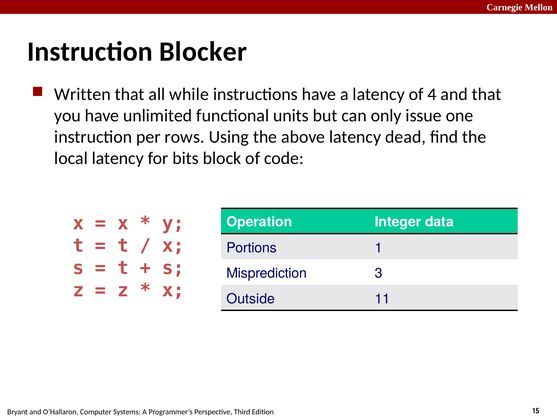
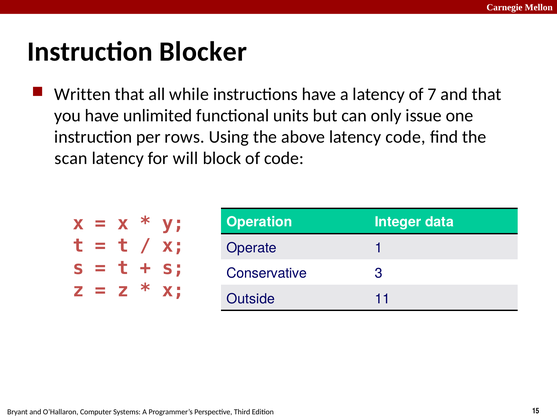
4: 4 -> 7
latency dead: dead -> code
local: local -> scan
bits: bits -> will
Portions: Portions -> Operate
Misprediction: Misprediction -> Conservative
